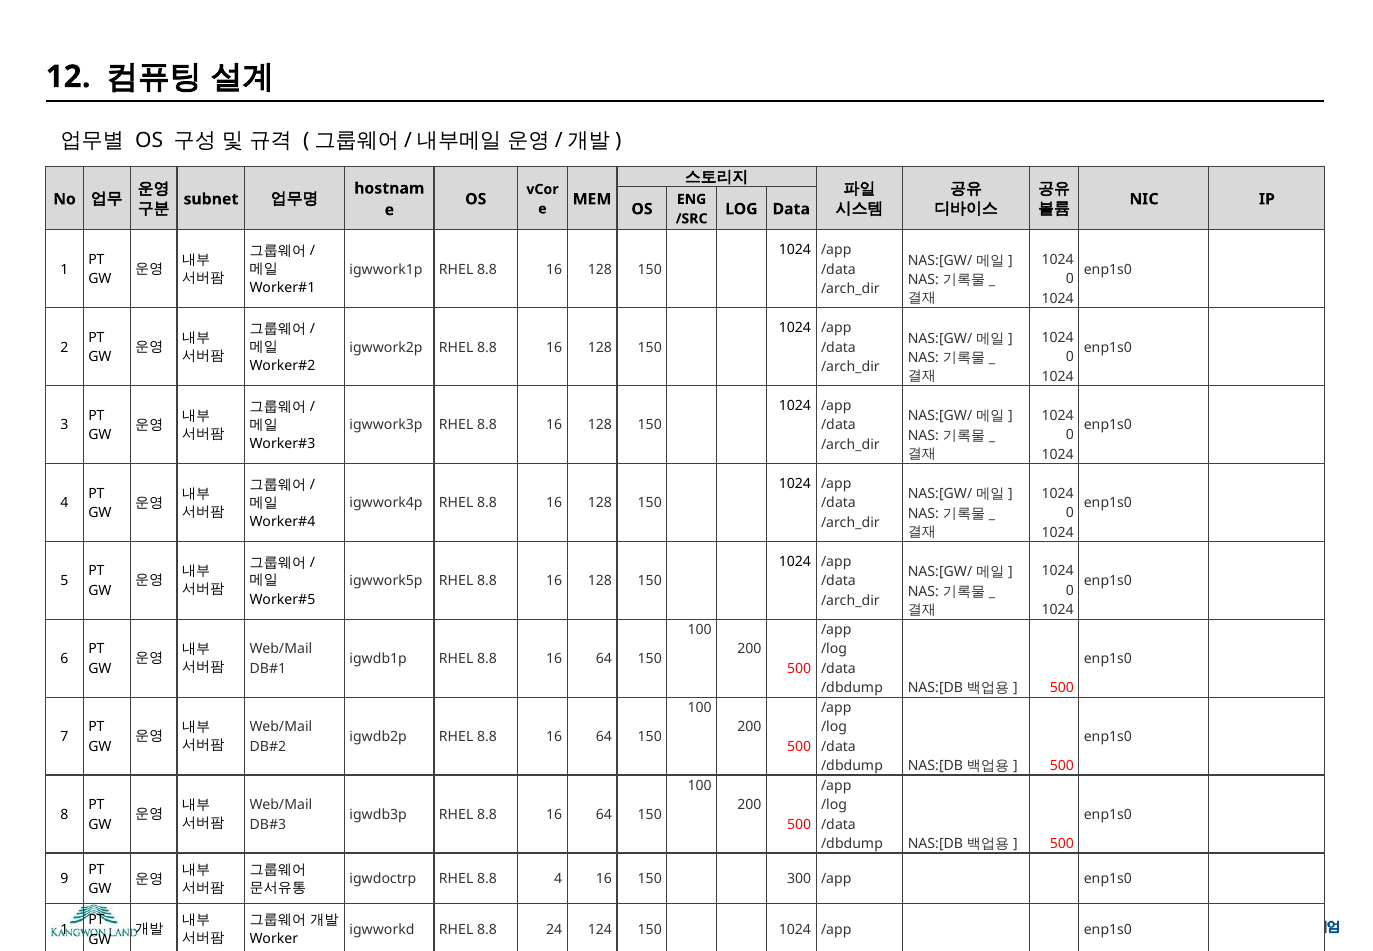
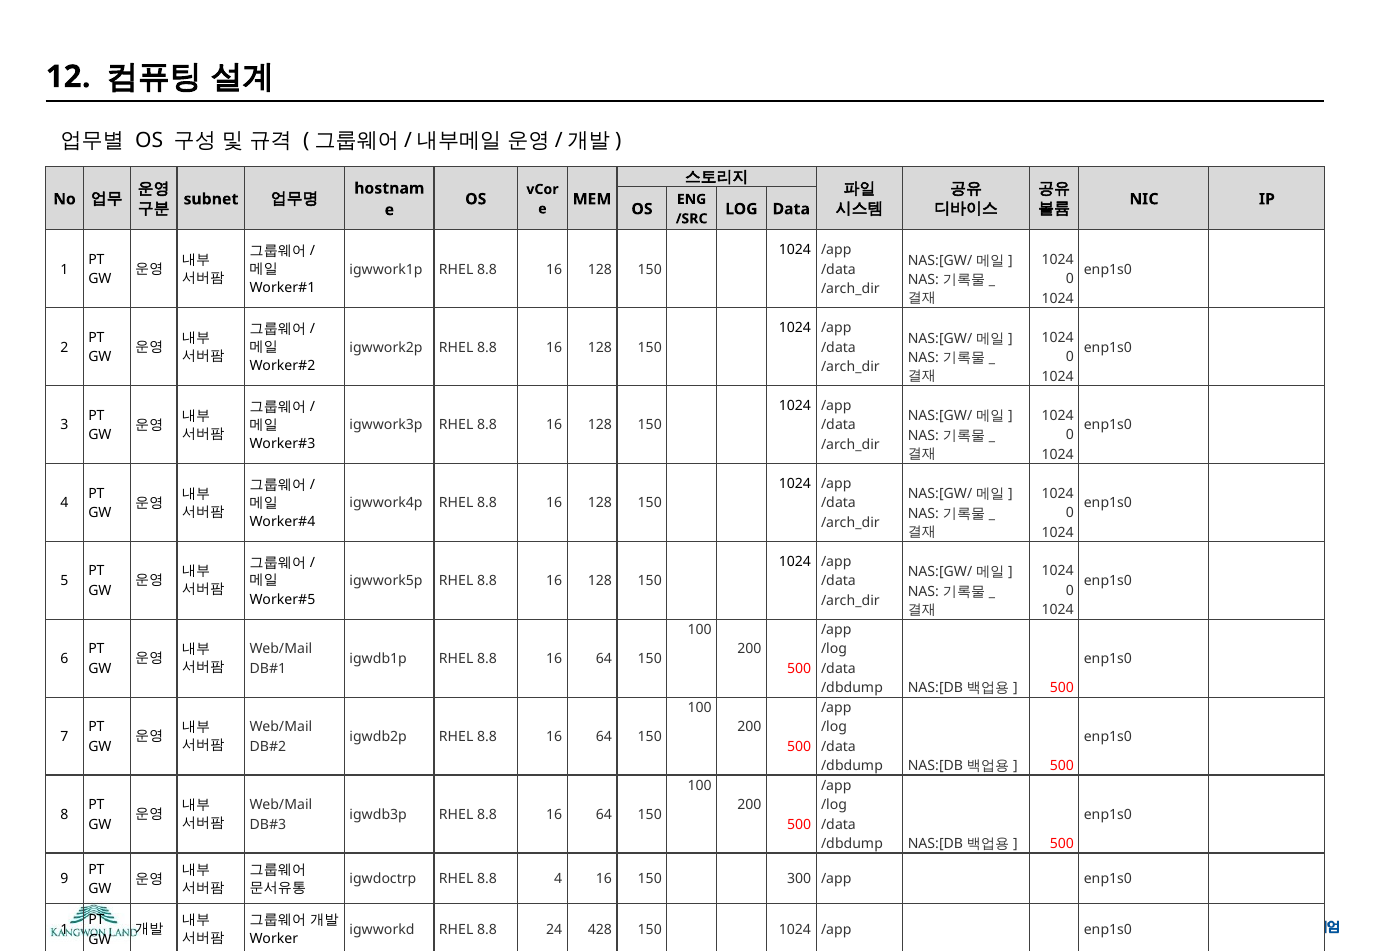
124: 124 -> 428
